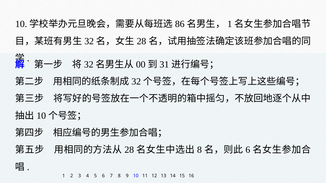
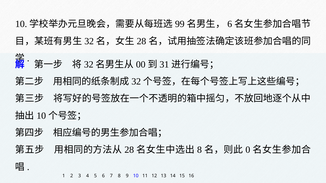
86: 86 -> 99
1 at (230, 24): 1 -> 6
6 at (248, 150): 6 -> 0
